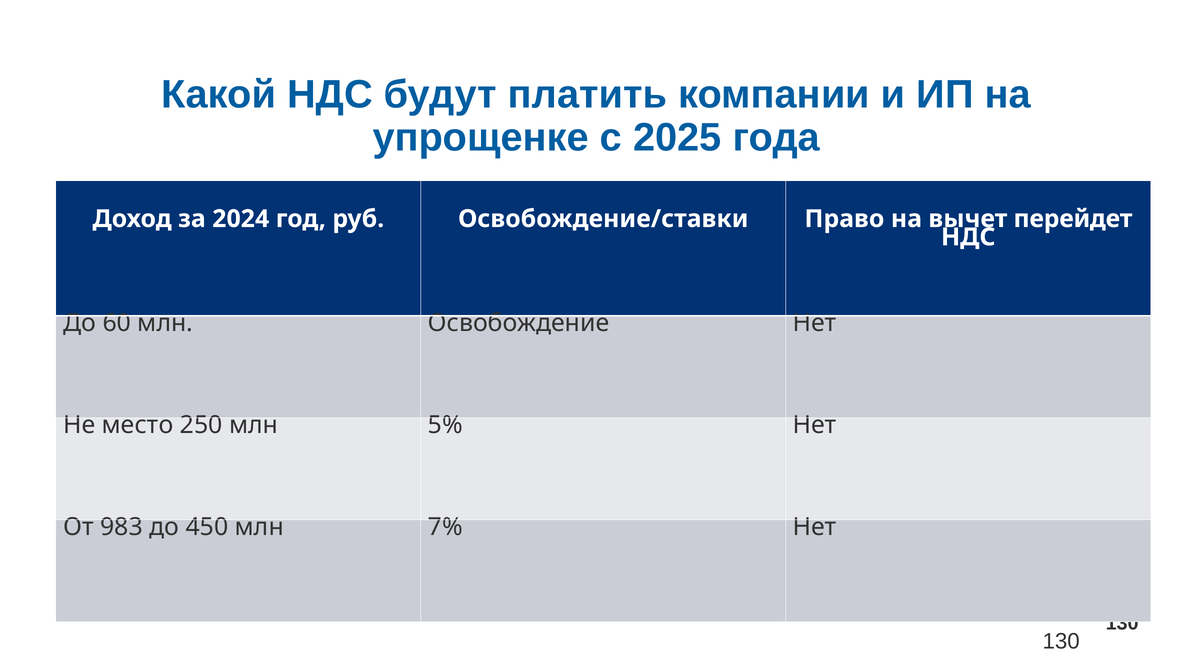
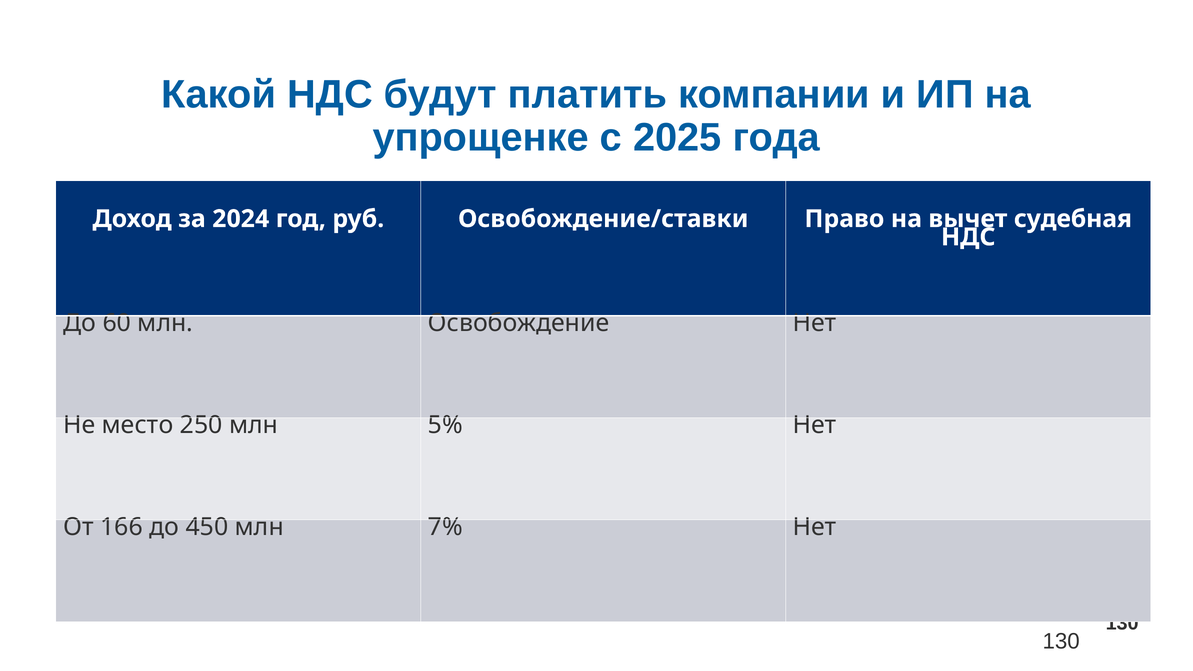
перейдет: перейдет -> судебная
983: 983 -> 166
